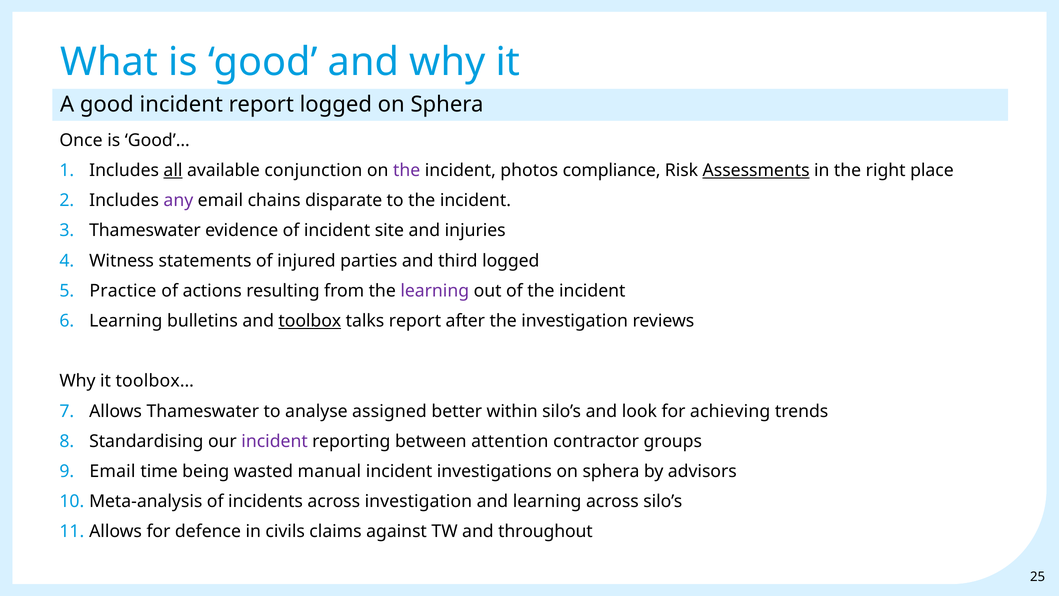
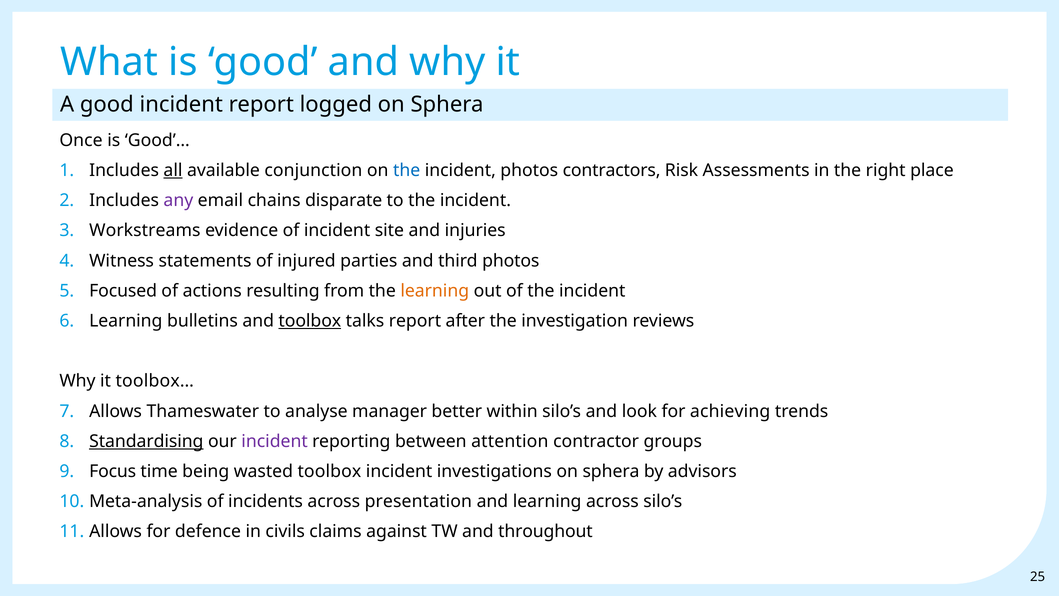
the at (407, 170) colour: purple -> blue
compliance: compliance -> contractors
Assessments underline: present -> none
Thameswater at (145, 231): Thameswater -> Workstreams
third logged: logged -> photos
Practice: Practice -> Focused
learning at (435, 291) colour: purple -> orange
assigned: assigned -> manager
Standardising underline: none -> present
Email at (112, 471): Email -> Focus
wasted manual: manual -> toolbox
across investigation: investigation -> presentation
